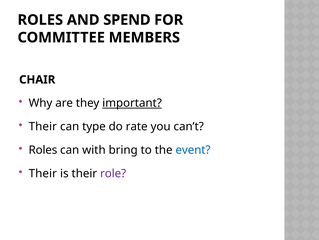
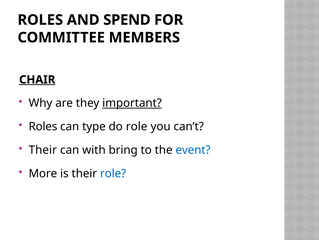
CHAIR underline: none -> present
Their at (43, 126): Their -> Roles
do rate: rate -> role
Roles at (43, 150): Roles -> Their
Their at (43, 173): Their -> More
role at (113, 173) colour: purple -> blue
